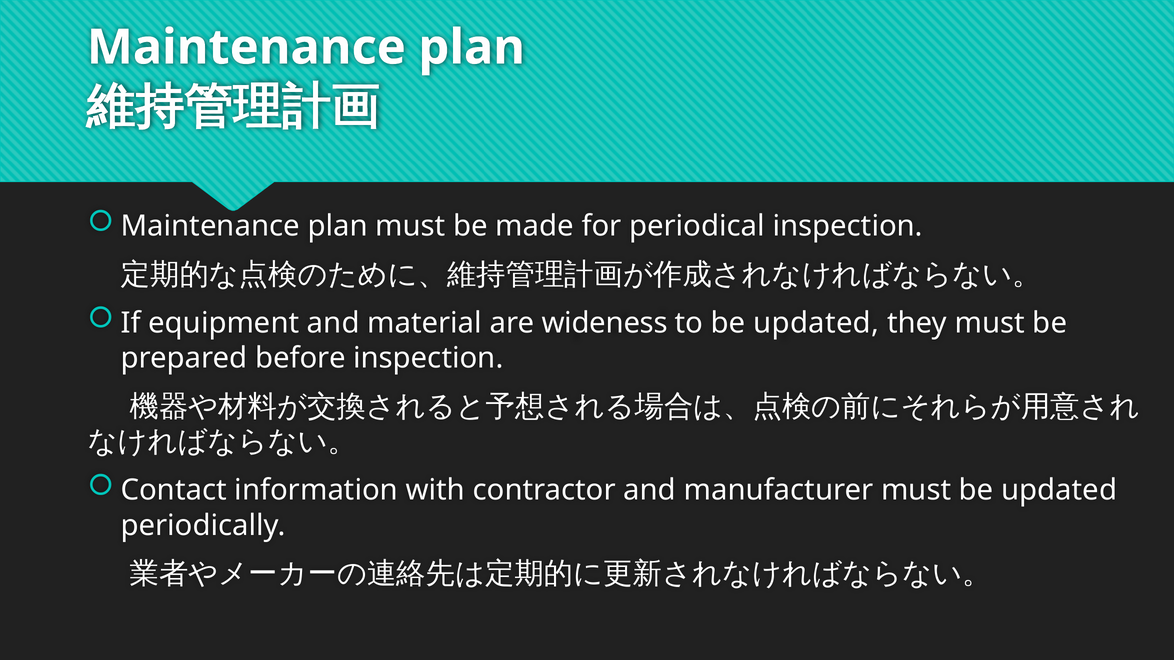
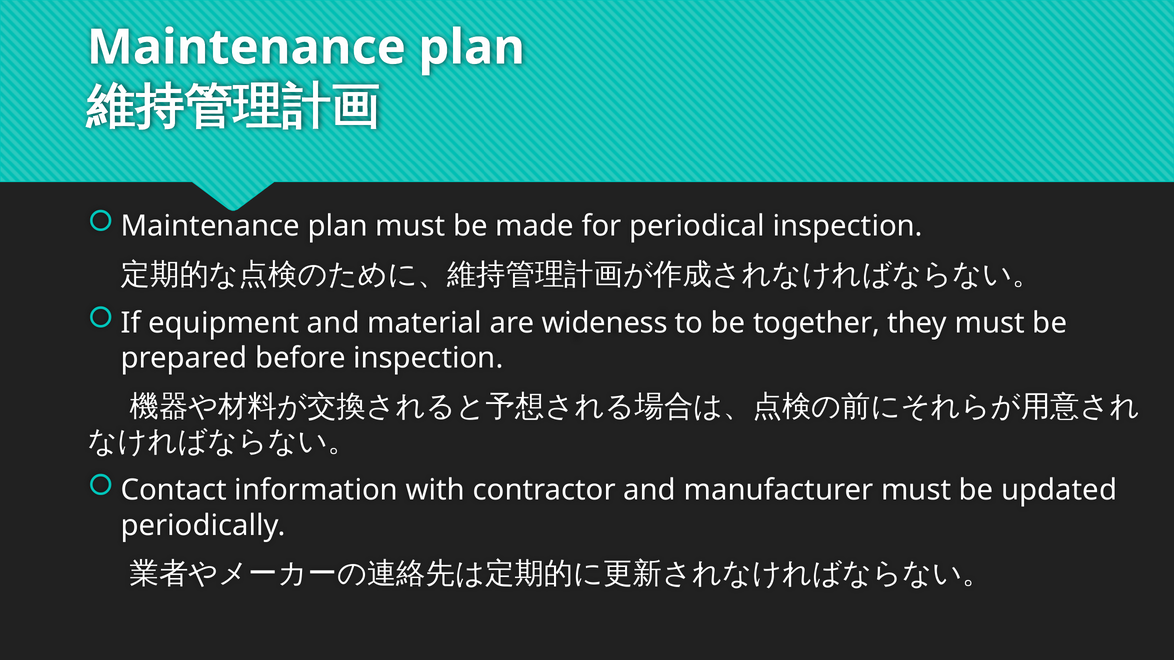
to be updated: updated -> together
